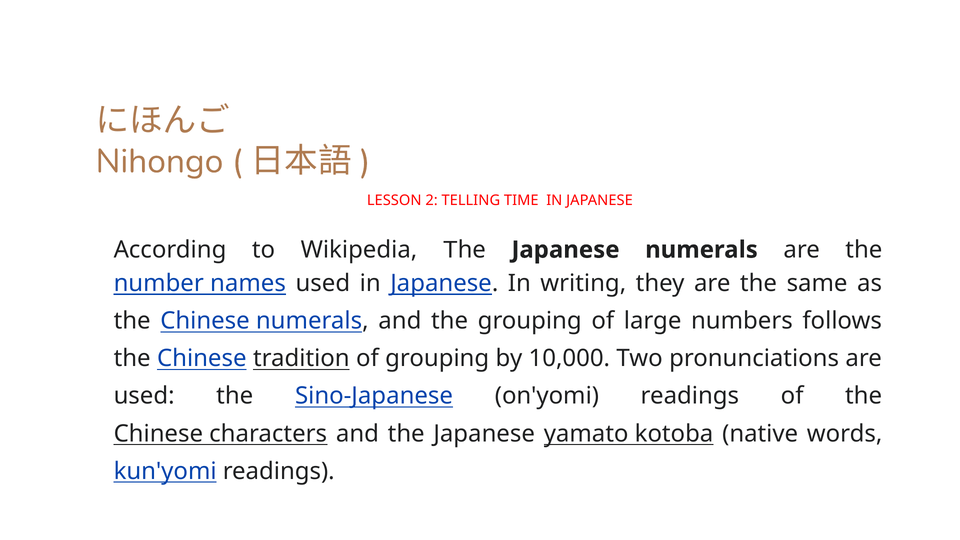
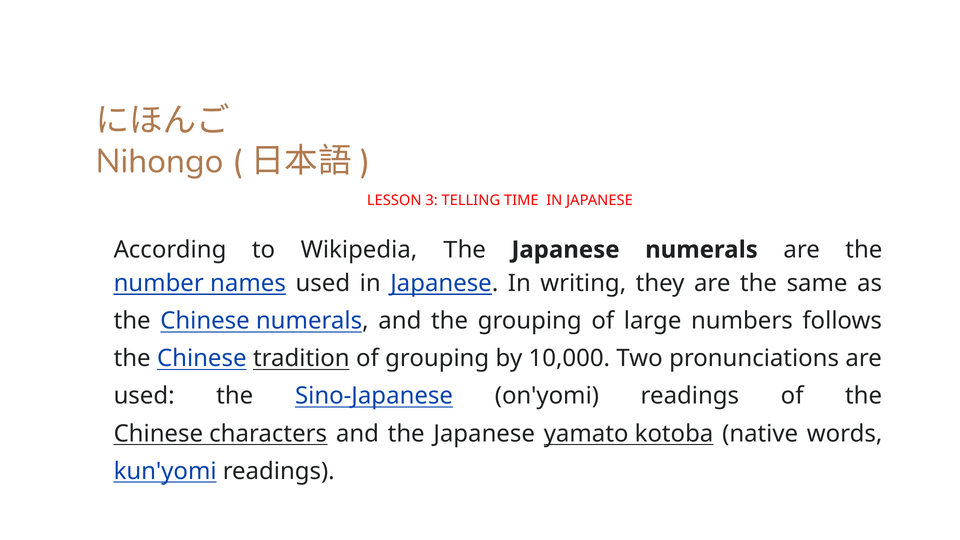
2: 2 -> 3
